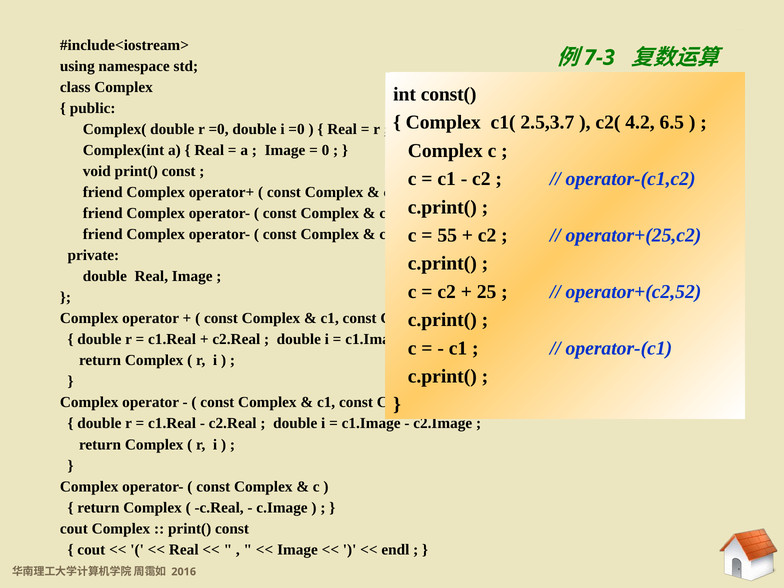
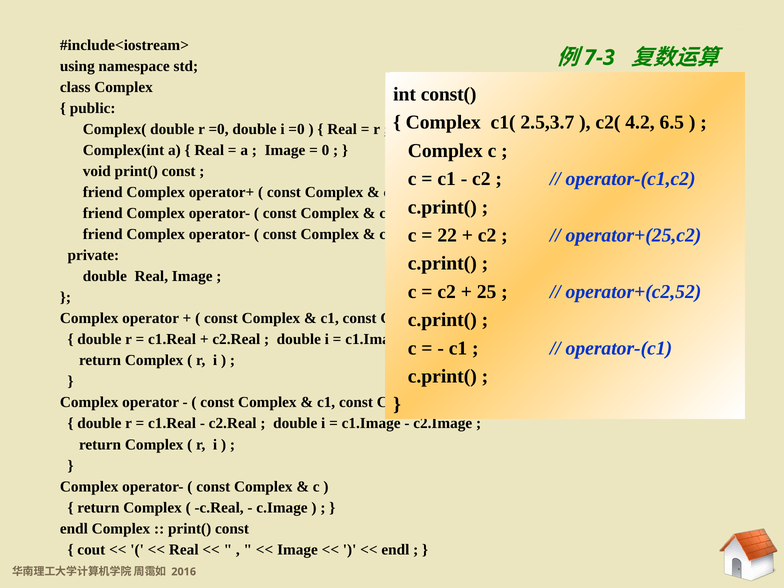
55: 55 -> 22
cout at (74, 529): cout -> endl
